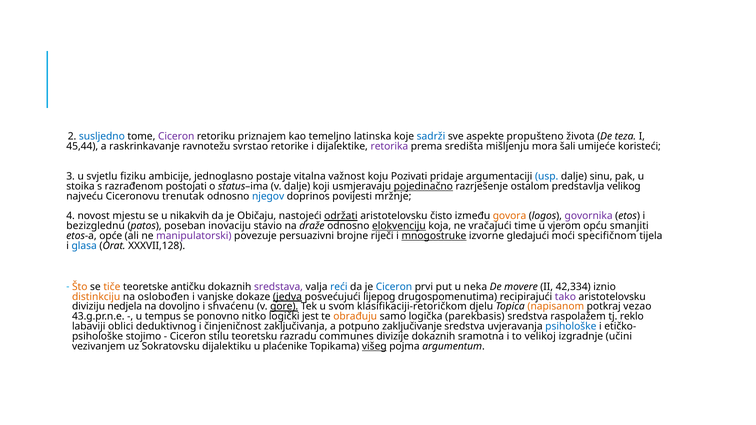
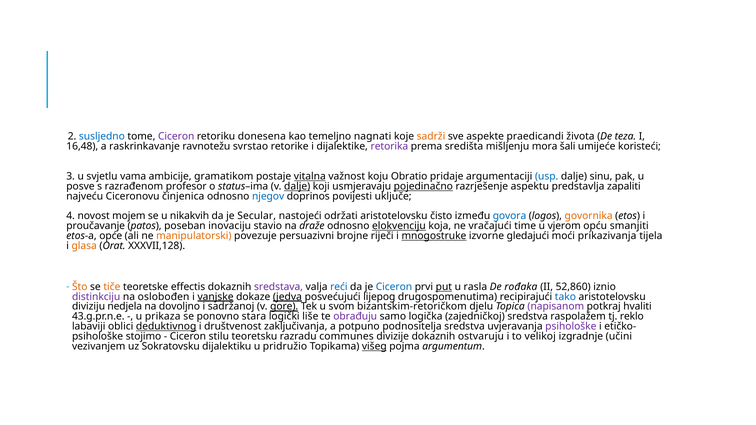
priznajem: priznajem -> donesena
latinska: latinska -> nagnati
sadrži colour: blue -> orange
propušteno: propušteno -> praedicandi
45,44: 45,44 -> 16,48
fiziku: fiziku -> vama
jednoglasno: jednoglasno -> gramatikom
vitalna underline: none -> present
Pozivati: Pozivati -> Obratio
stoika: stoika -> posve
postojati: postojati -> profesor
dalje at (297, 186) underline: none -> present
ostalom: ostalom -> aspektu
velikog: velikog -> zapaliti
trenutak: trenutak -> činjenica
mržnje: mržnje -> uključe
mjestu: mjestu -> mojem
Običaju: Običaju -> Secular
održati underline: present -> none
govora colour: orange -> blue
govornika colour: purple -> orange
bezizglednu: bezizglednu -> proučavanje
manipulatorski colour: purple -> orange
specifičnom: specifičnom -> prikazivanja
glasa colour: blue -> orange
antičku: antičku -> effectis
put underline: none -> present
neka: neka -> rasla
movere: movere -> rođaka
42,334: 42,334 -> 52,860
distinkciju colour: orange -> purple
vanjske underline: none -> present
tako colour: purple -> blue
shvaćenu: shvaćenu -> sadržanoj
klasifikaciji-retoričkom: klasifikaciji-retoričkom -> bizantskim-retoričkom
napisanom colour: orange -> purple
vezao: vezao -> hvaliti
tempus: tempus -> prikaza
nitko: nitko -> stara
jest: jest -> liše
obrađuju colour: orange -> purple
parekbasis: parekbasis -> zajedničkoj
deduktivnog underline: none -> present
činjeničnost: činjeničnost -> društvenost
zaključivanje: zaključivanje -> podnositelja
psihološke at (571, 327) colour: blue -> purple
sramotna: sramotna -> ostvaruju
plaćenike: plaćenike -> pridružio
